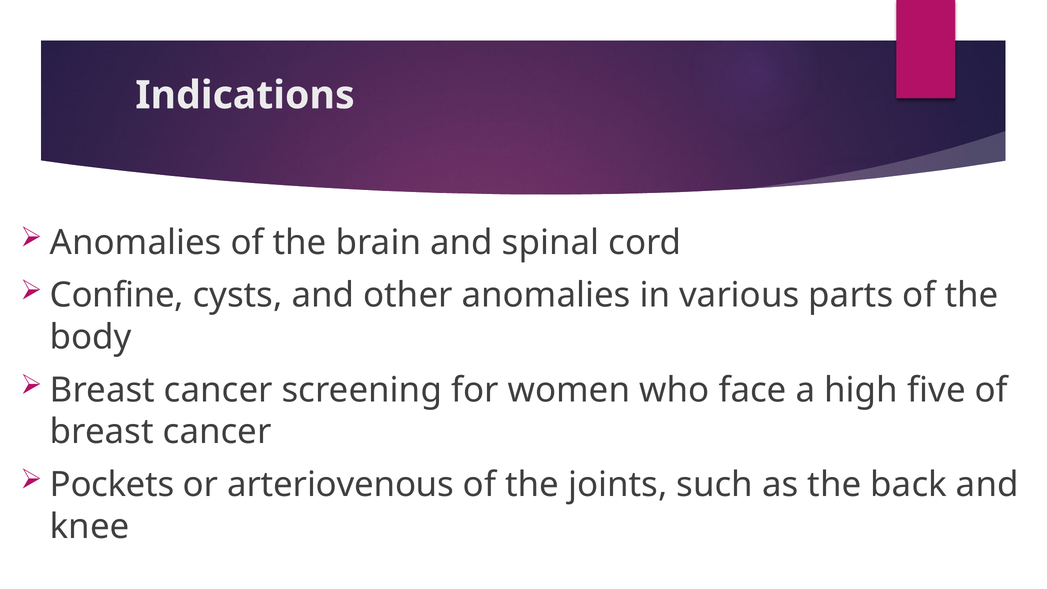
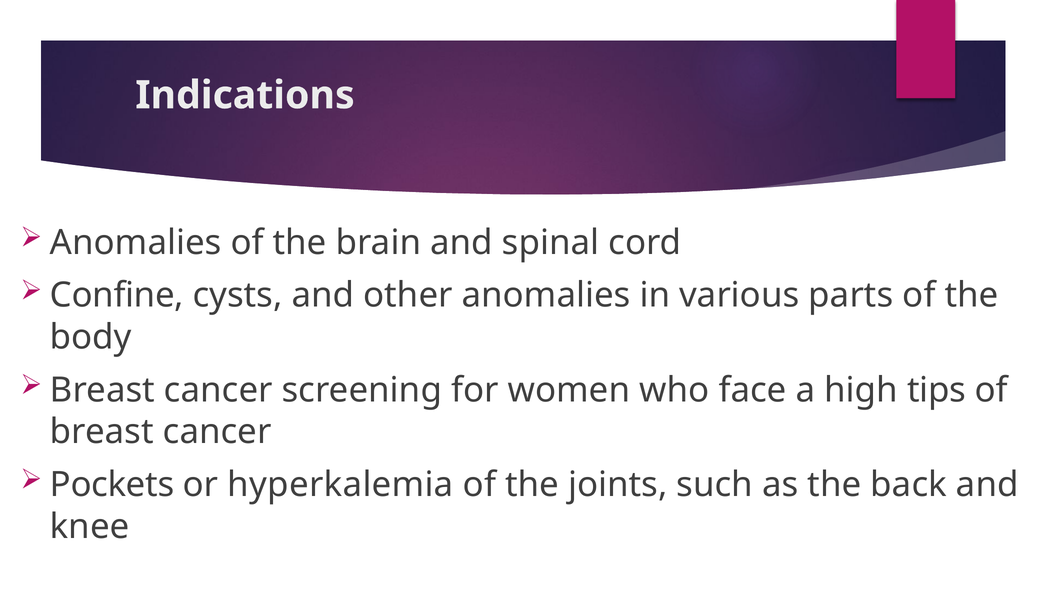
five: five -> tips
arteriovenous: arteriovenous -> hyperkalemia
